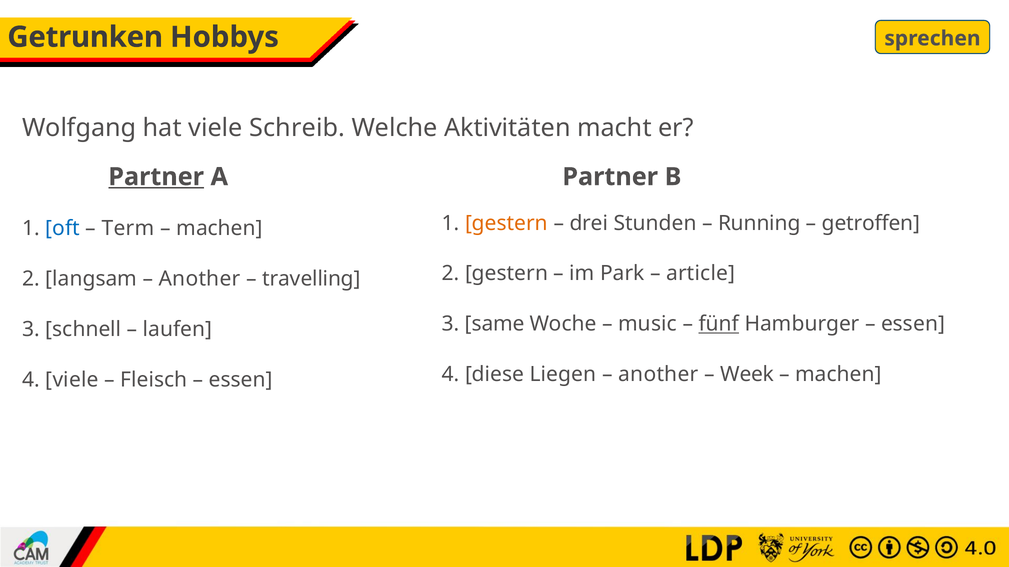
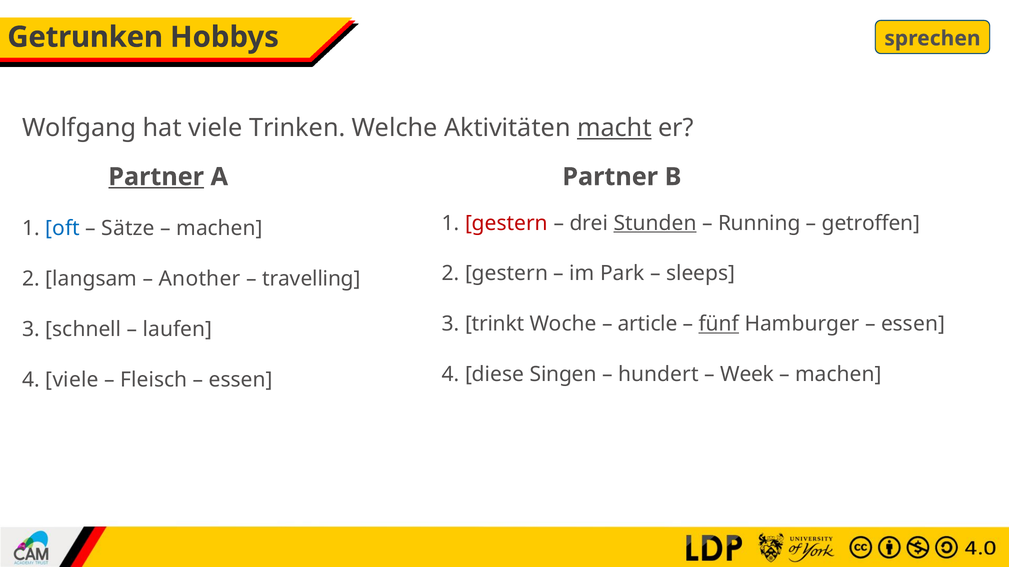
Schreib: Schreib -> Trinken
macht underline: none -> present
gestern at (506, 223) colour: orange -> red
Stunden underline: none -> present
Term: Term -> Sätze
article: article -> sleeps
same: same -> trinkt
music: music -> article
Liegen: Liegen -> Singen
another at (658, 375): another -> hundert
